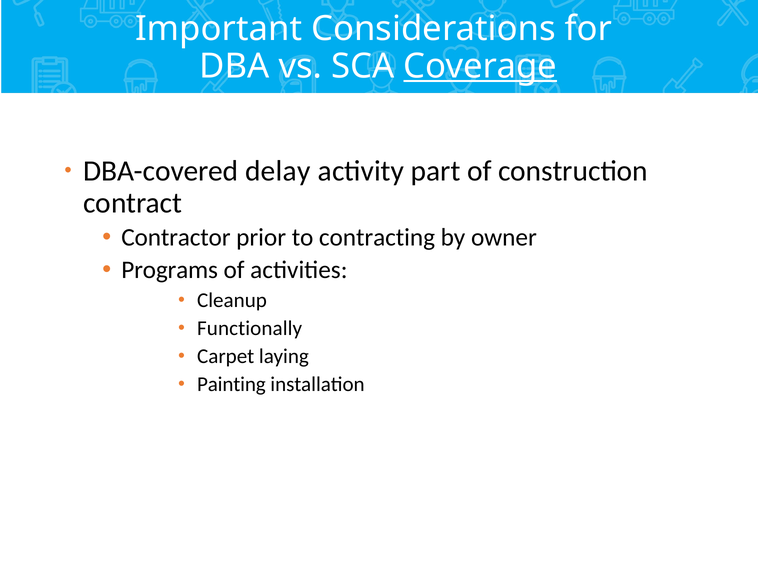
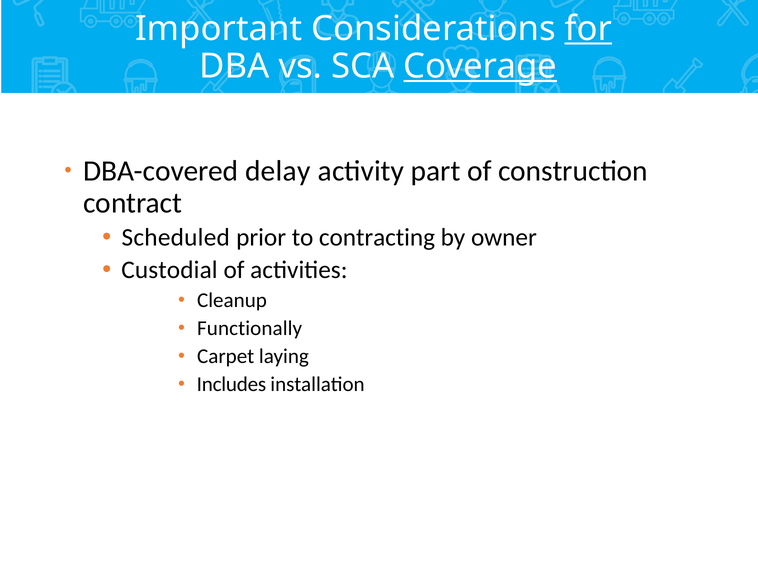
for underline: none -> present
Contractor: Contractor -> Scheduled
Programs: Programs -> Custodial
Painting: Painting -> Includes
